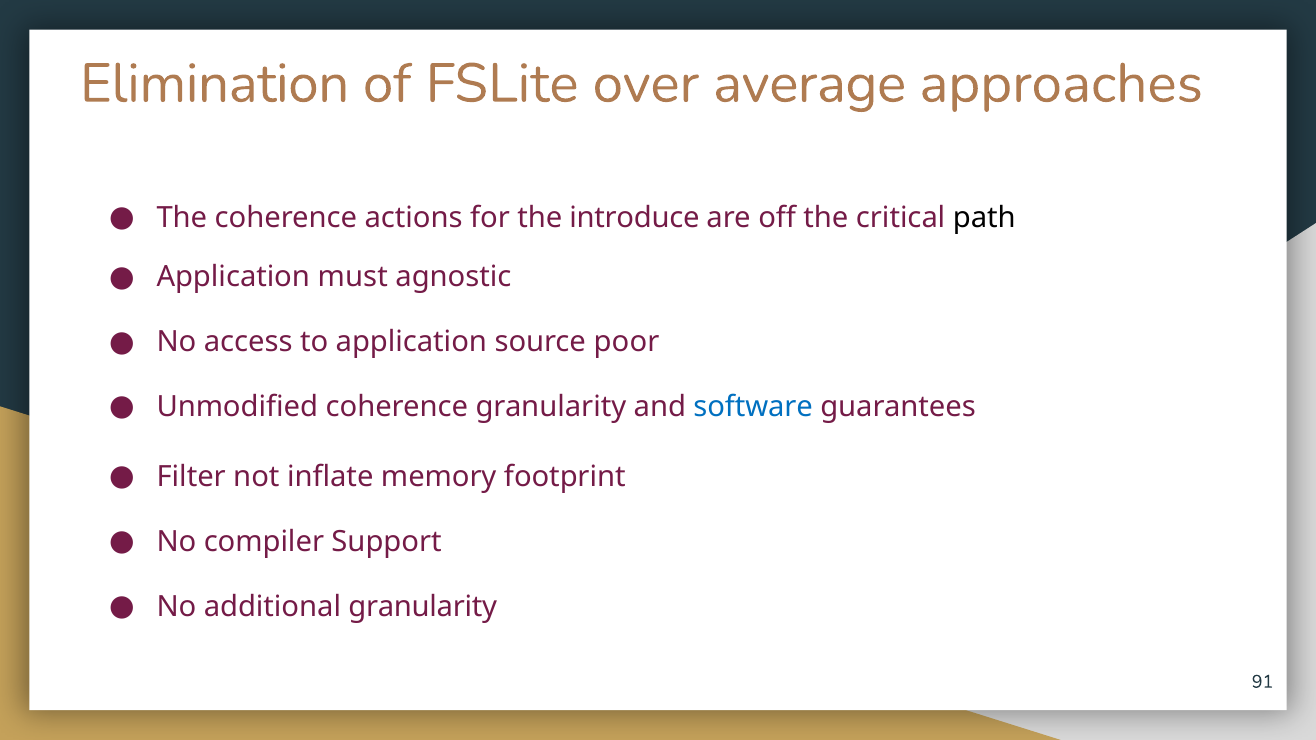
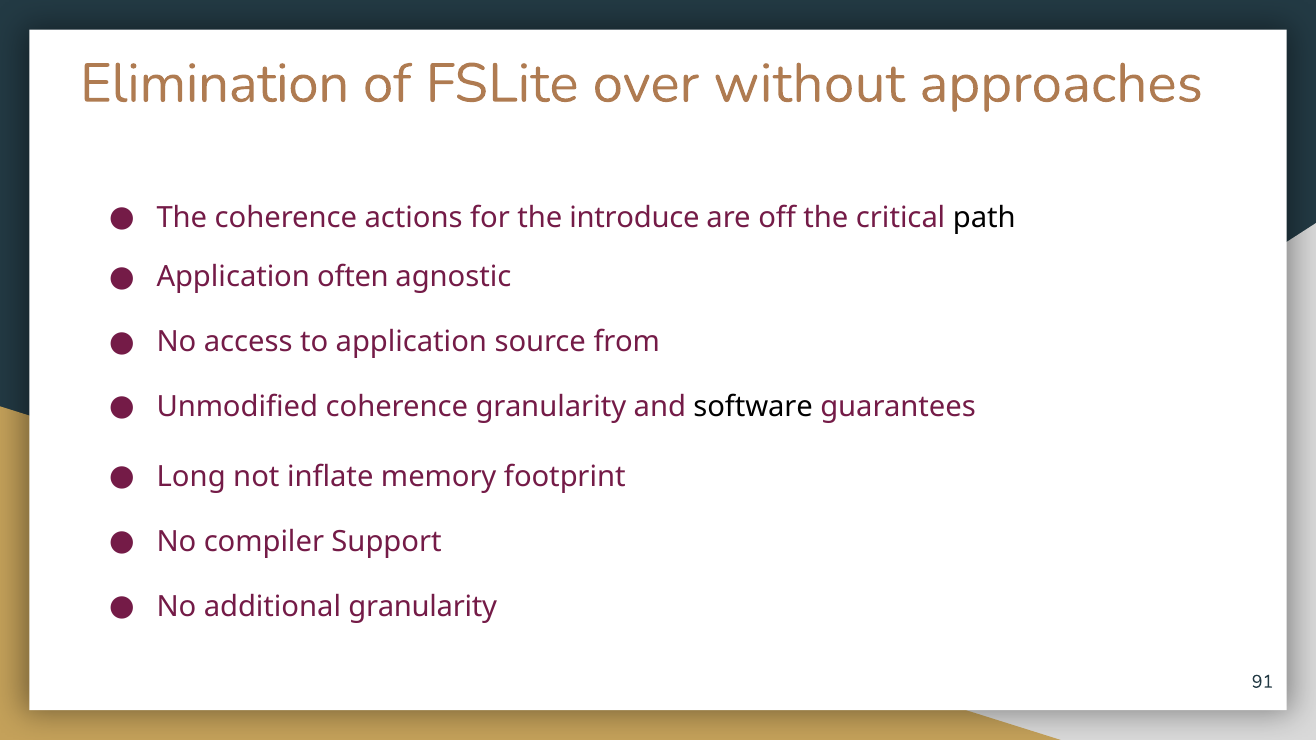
average: average -> without
must: must -> often
poor: poor -> from
software colour: blue -> black
Filter: Filter -> Long
